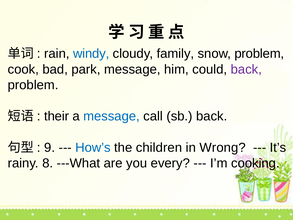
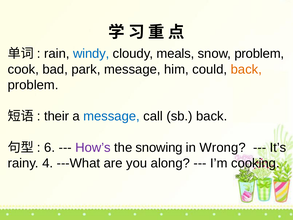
family: family -> meals
back at (246, 69) colour: purple -> orange
9: 9 -> 6
How’s colour: blue -> purple
children: children -> snowing
8: 8 -> 4
every: every -> along
